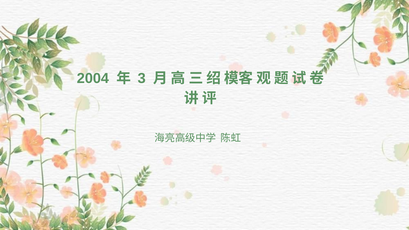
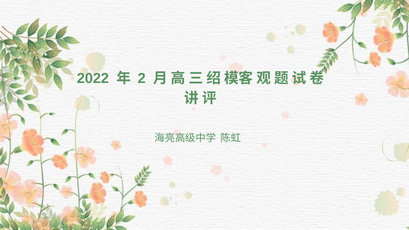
2004: 2004 -> 2022
3: 3 -> 2
